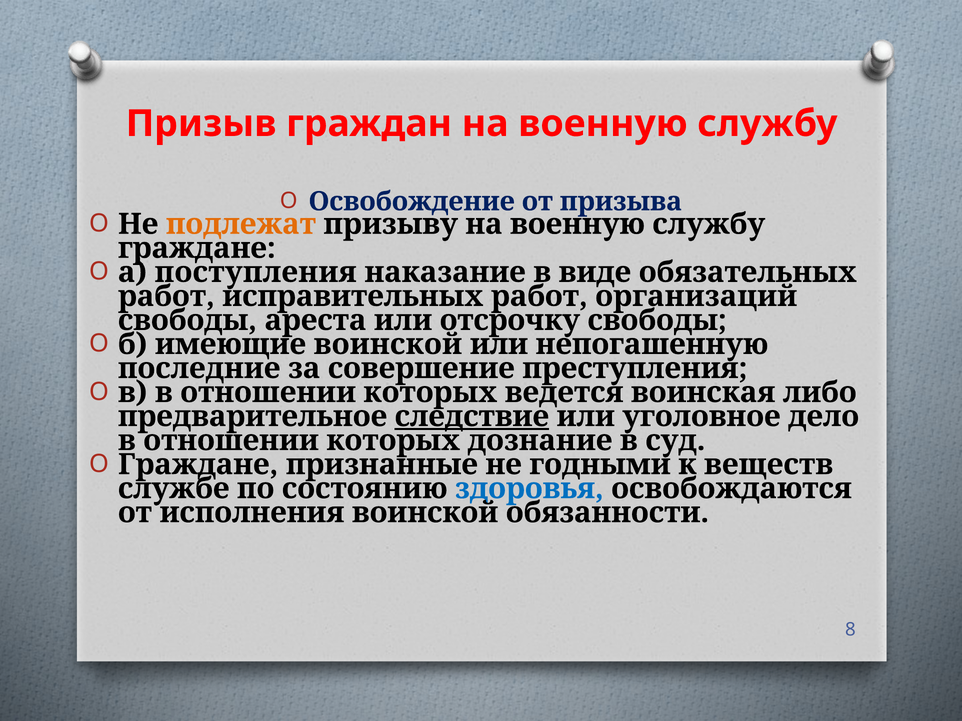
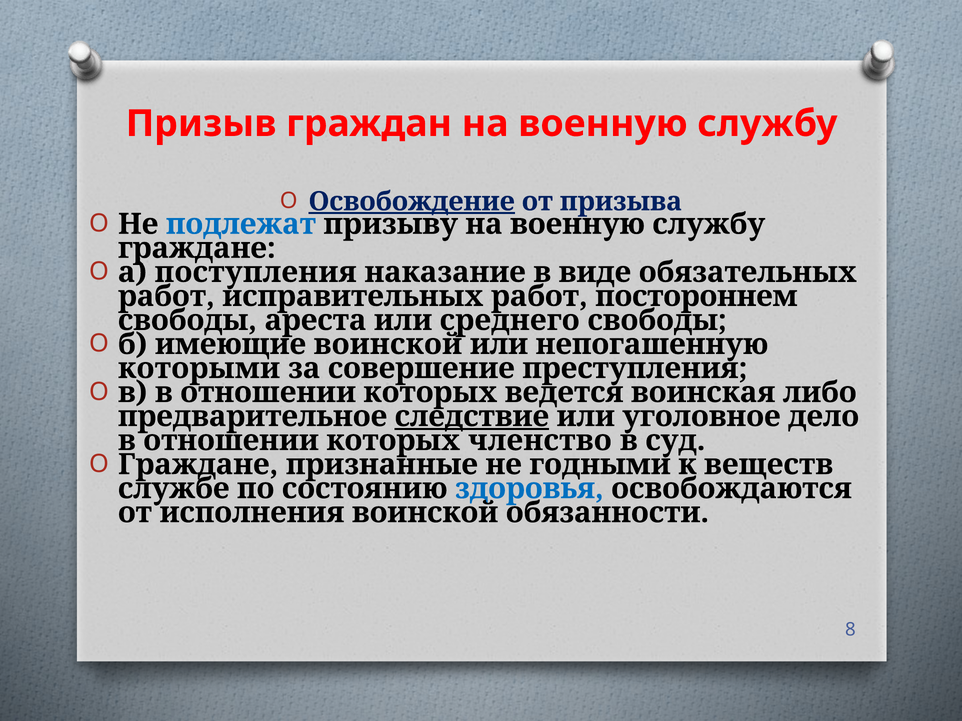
Освобождение underline: none -> present
подлежат colour: orange -> blue
организаций: организаций -> постороннем
отсрочку: отсрочку -> среднего
последние: последние -> которыми
дознание: дознание -> членство
